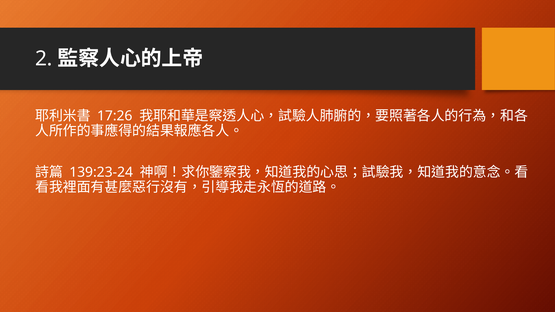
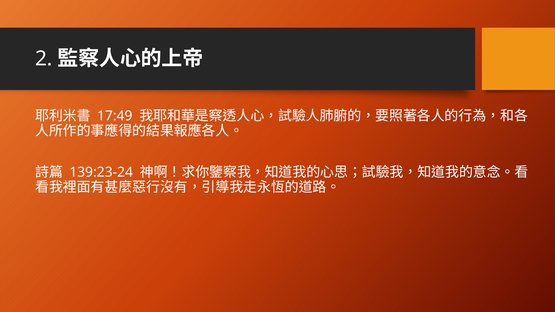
17:26: 17:26 -> 17:49
